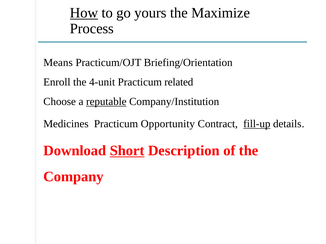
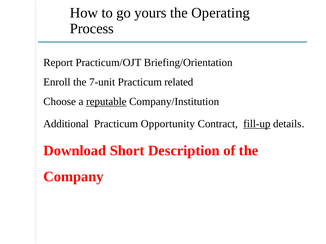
How underline: present -> none
Maximize: Maximize -> Operating
Means: Means -> Report
4-unit: 4-unit -> 7-unit
Medicines: Medicines -> Additional
Short underline: present -> none
